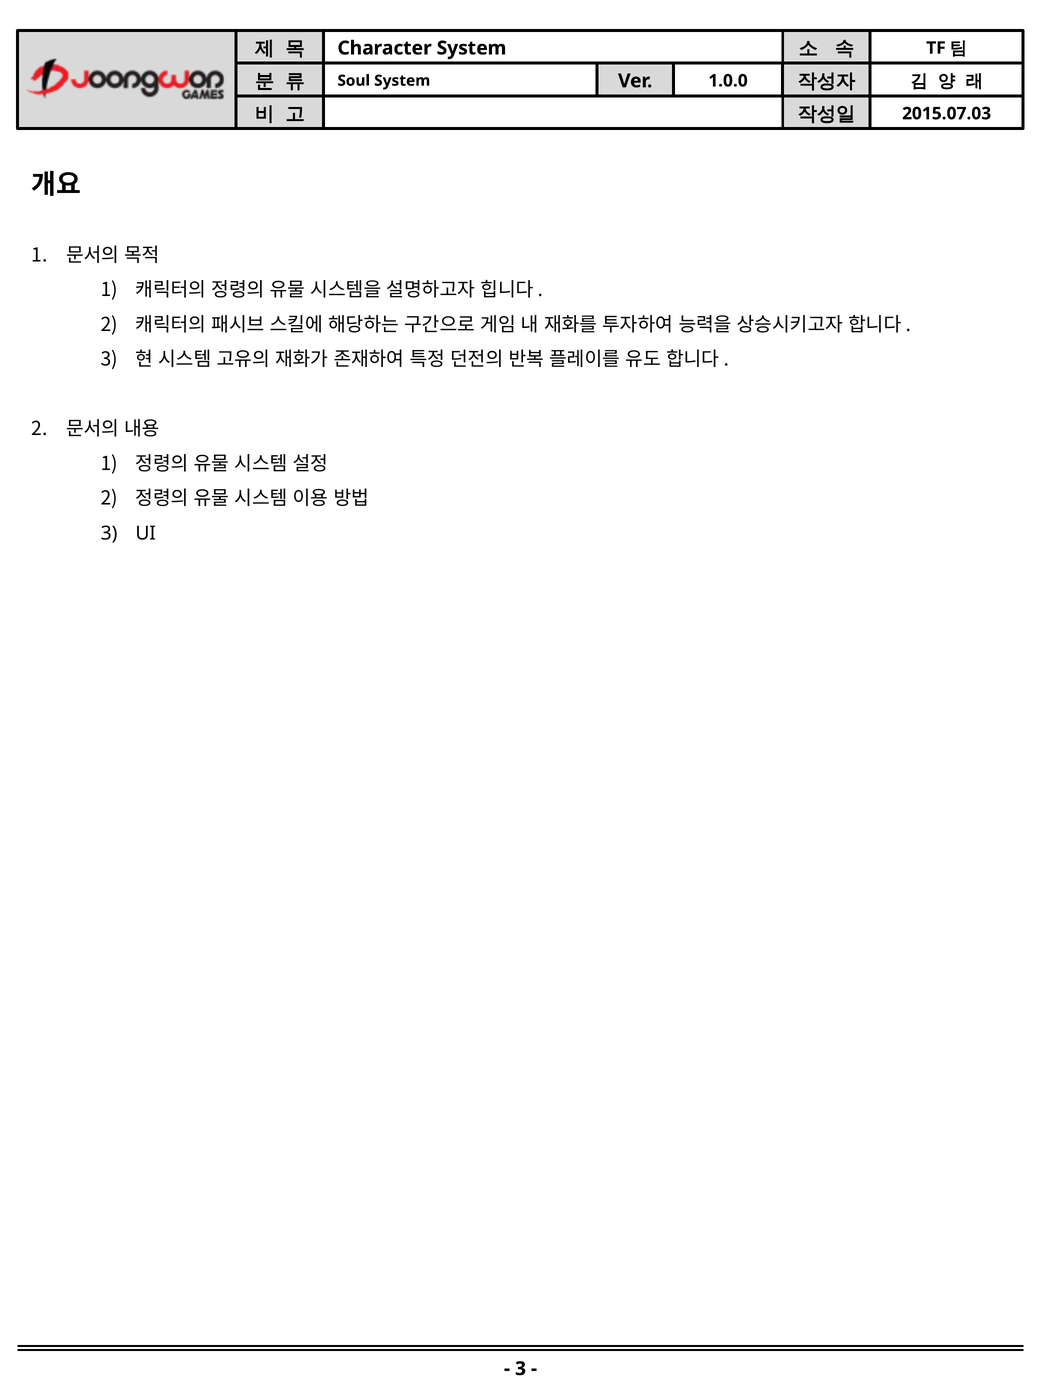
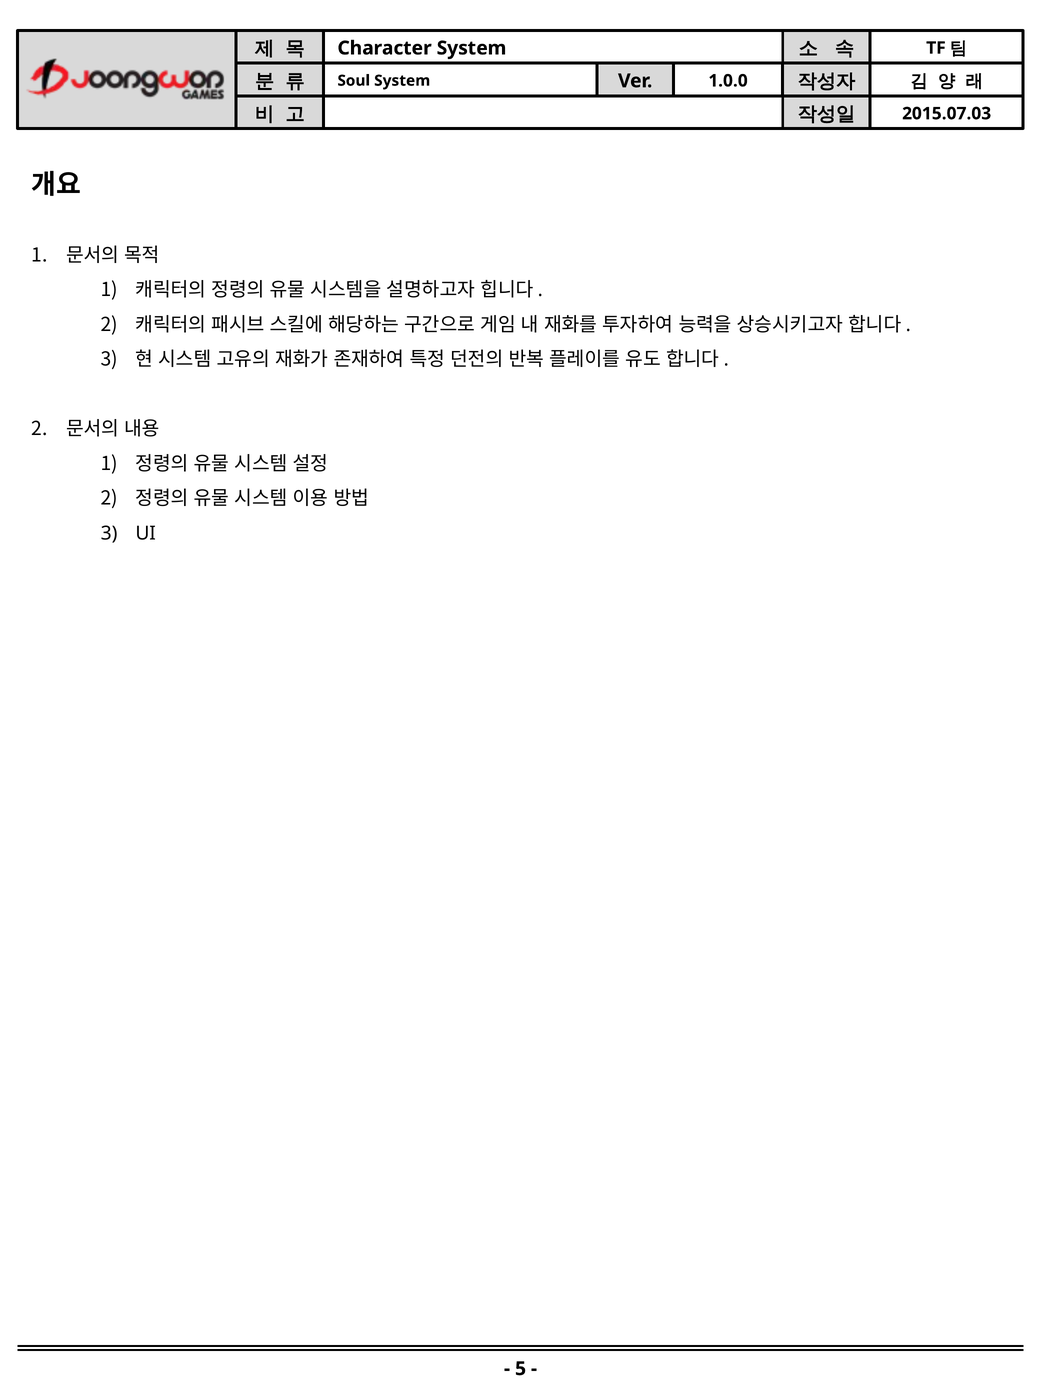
3 at (521, 1369): 3 -> 5
